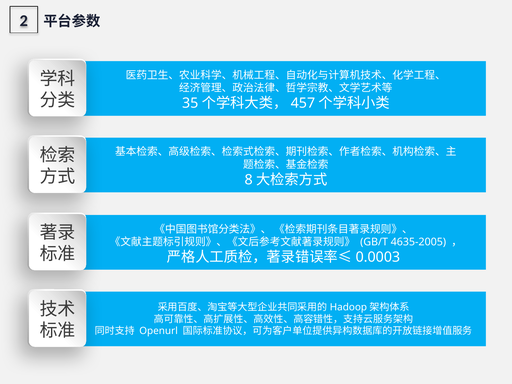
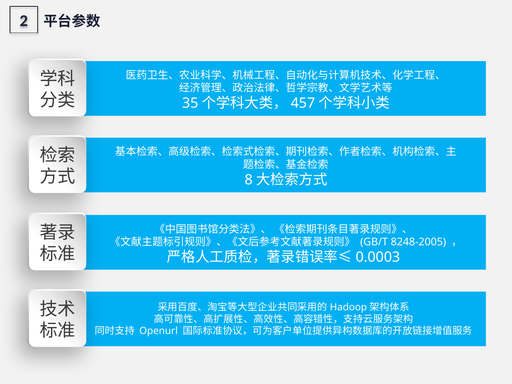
4635-2005: 4635-2005 -> 8248-2005
